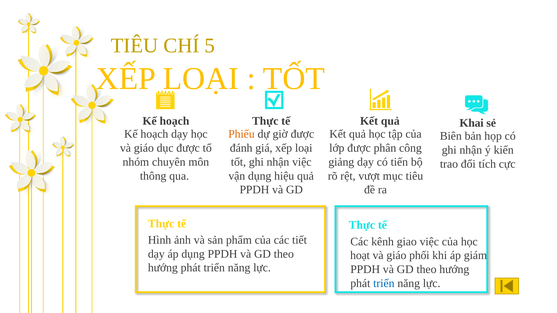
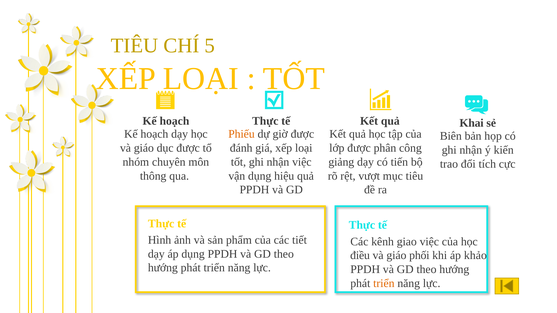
hoạt: hoạt -> điều
giám: giám -> khảo
triển at (384, 284) colour: blue -> orange
